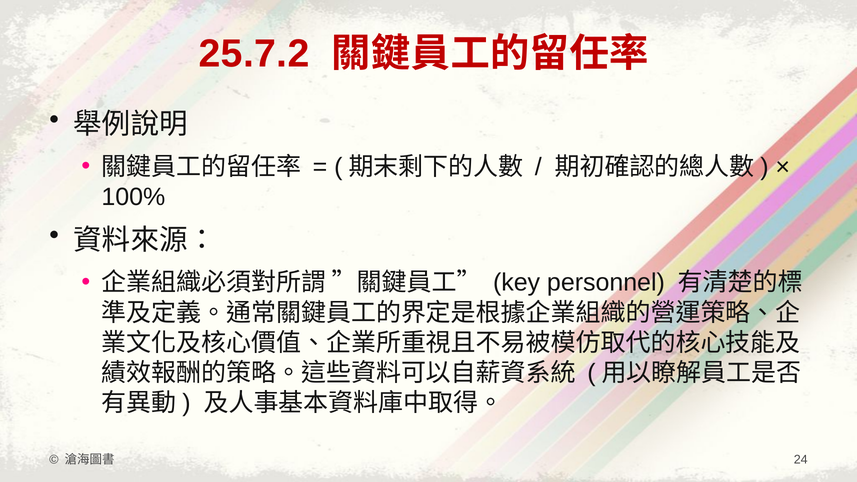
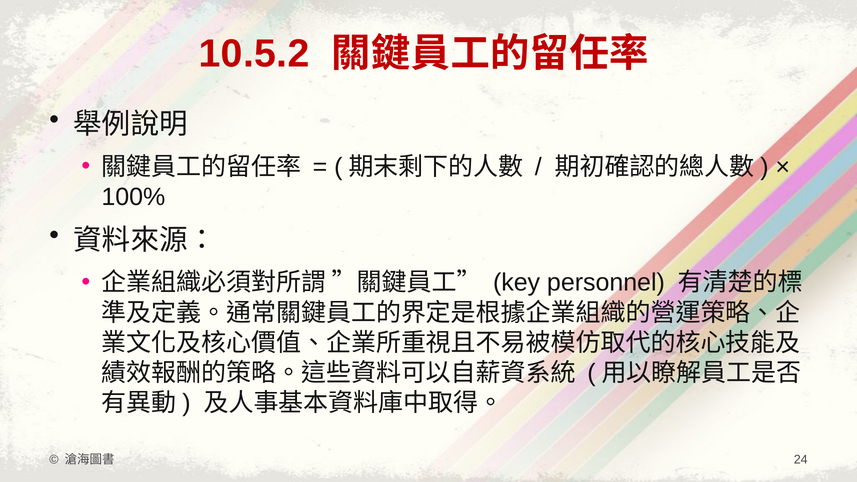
25.7.2: 25.7.2 -> 10.5.2
